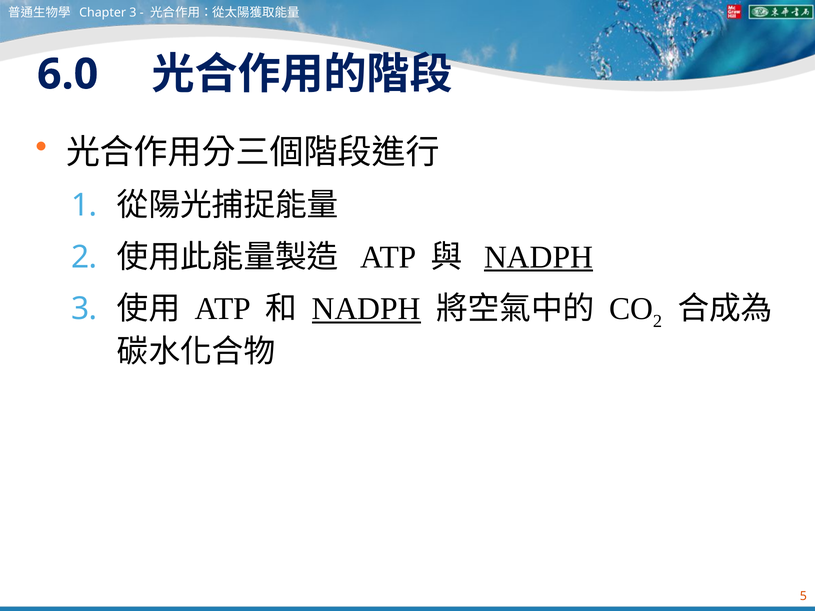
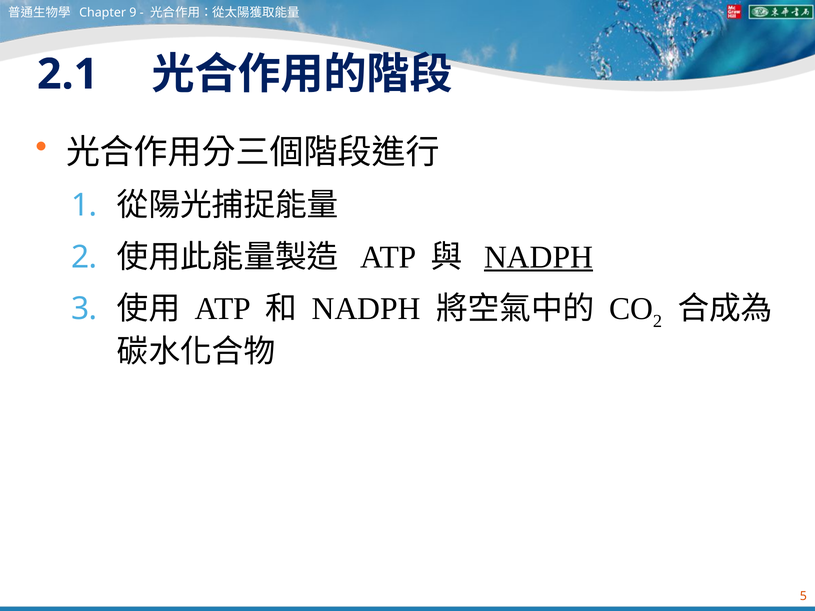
Chapter 3: 3 -> 9
6.0: 6.0 -> 2.1
NADPH at (366, 309) underline: present -> none
